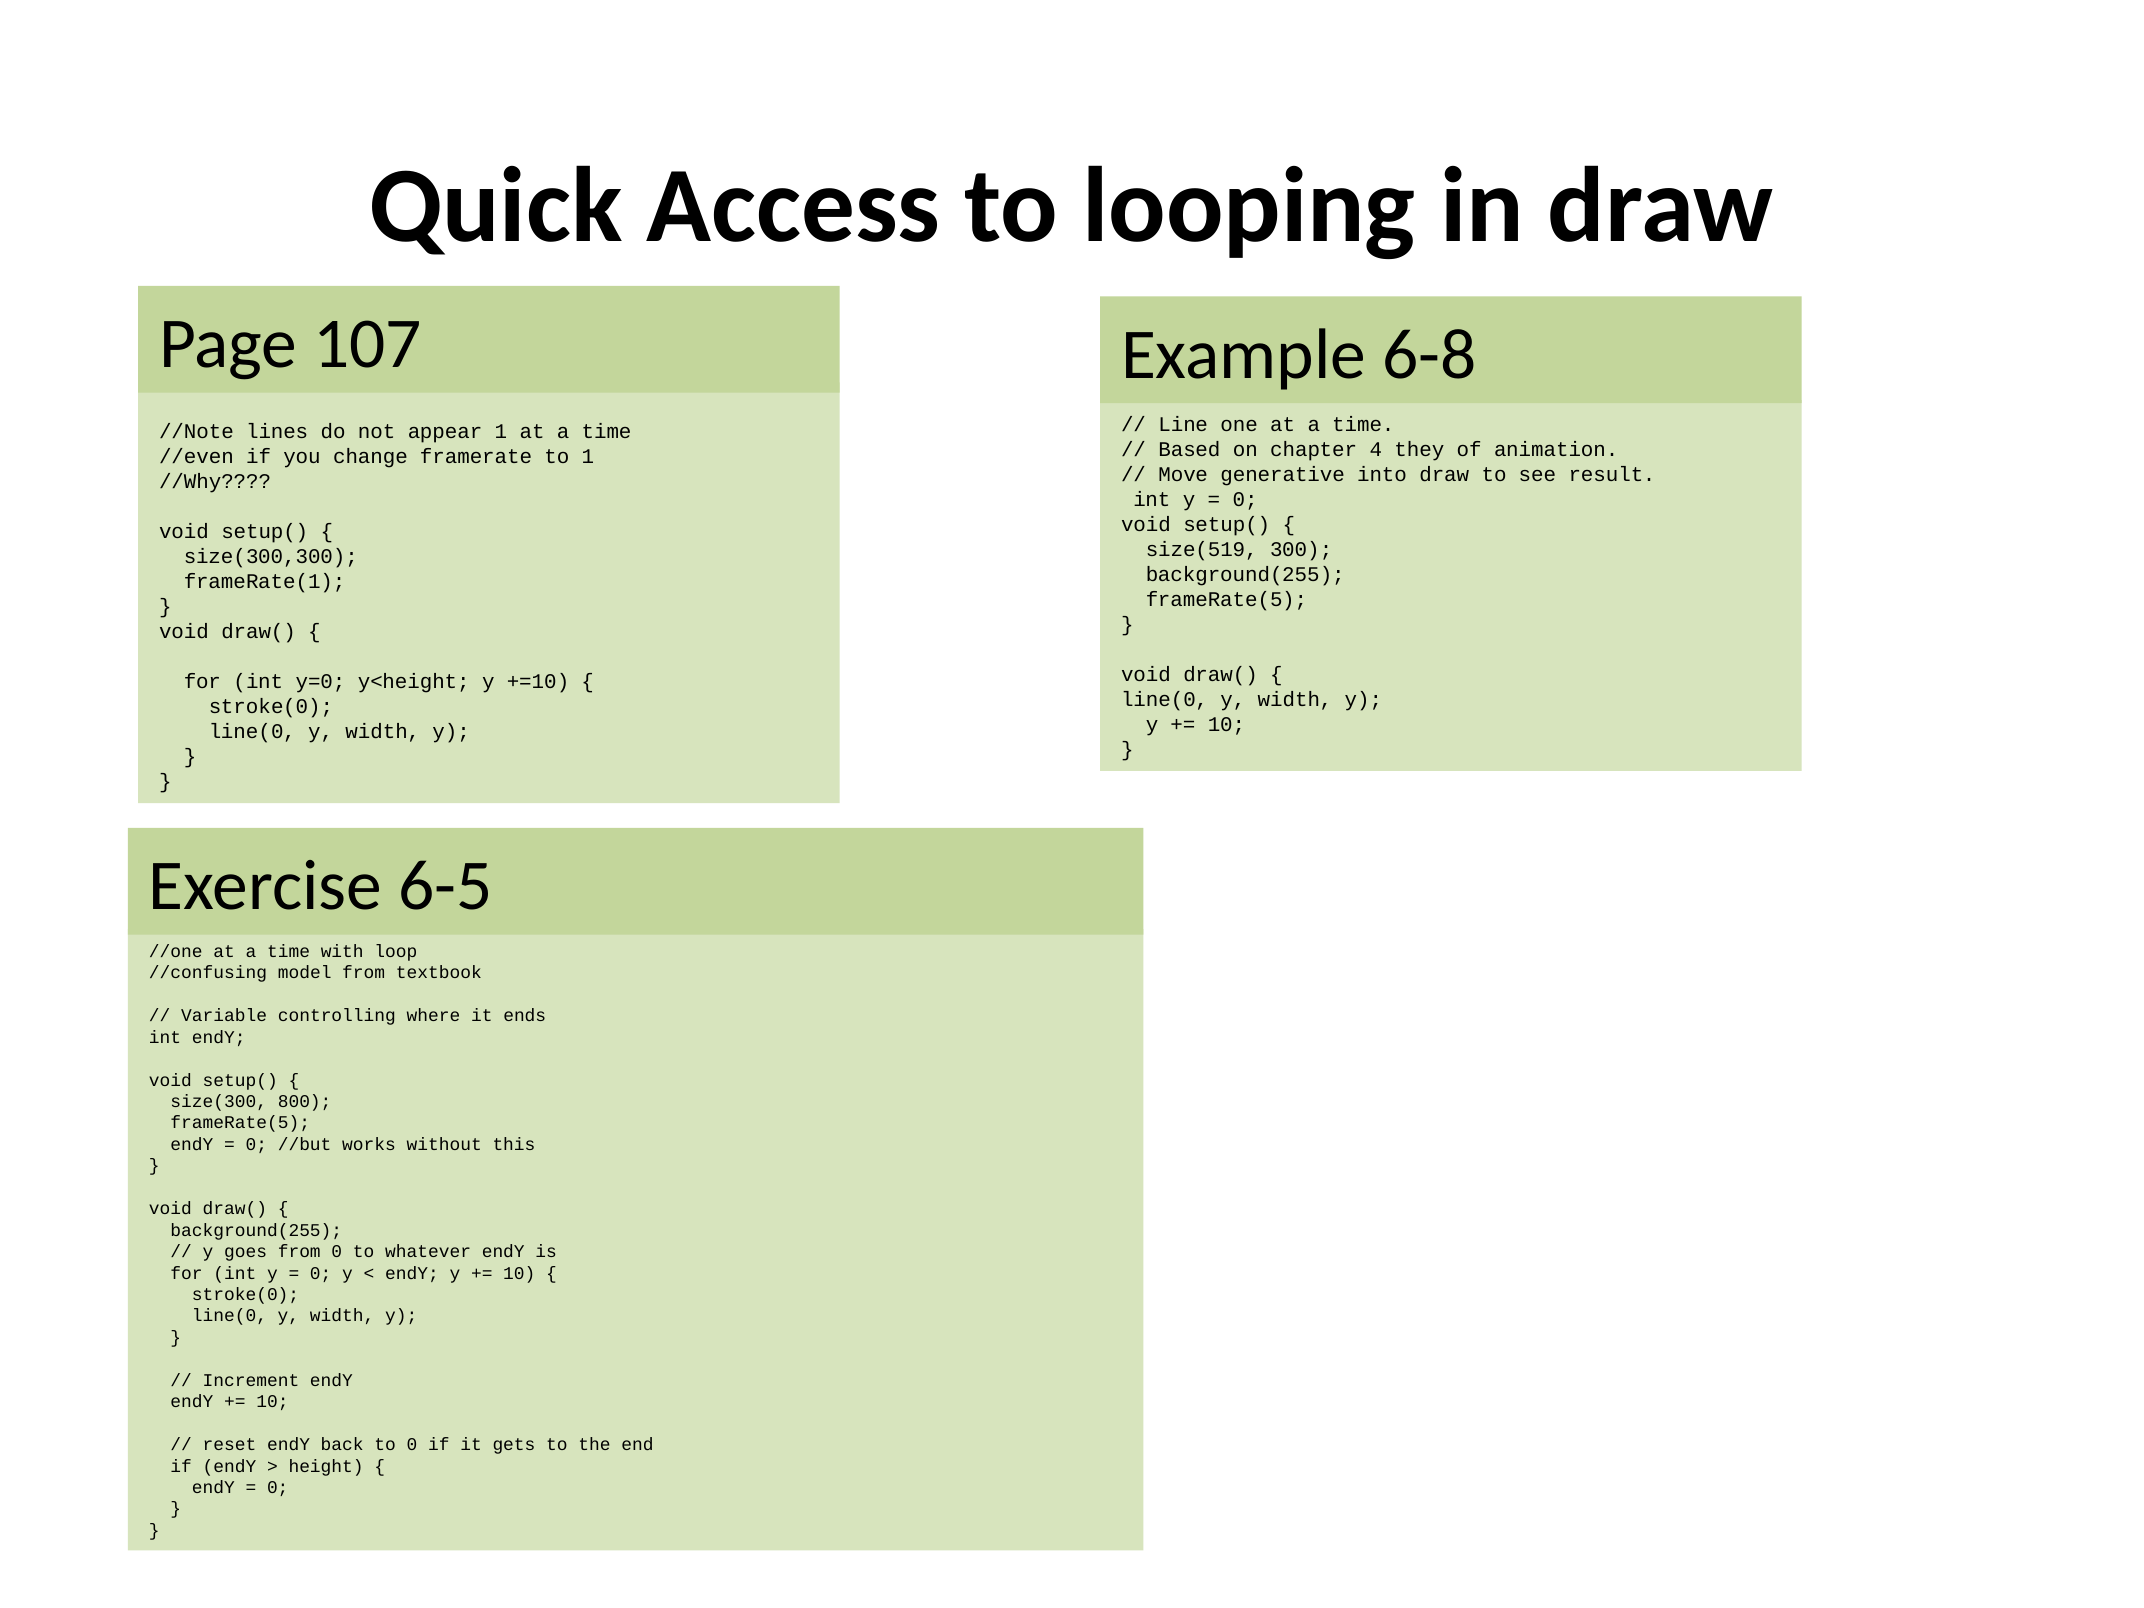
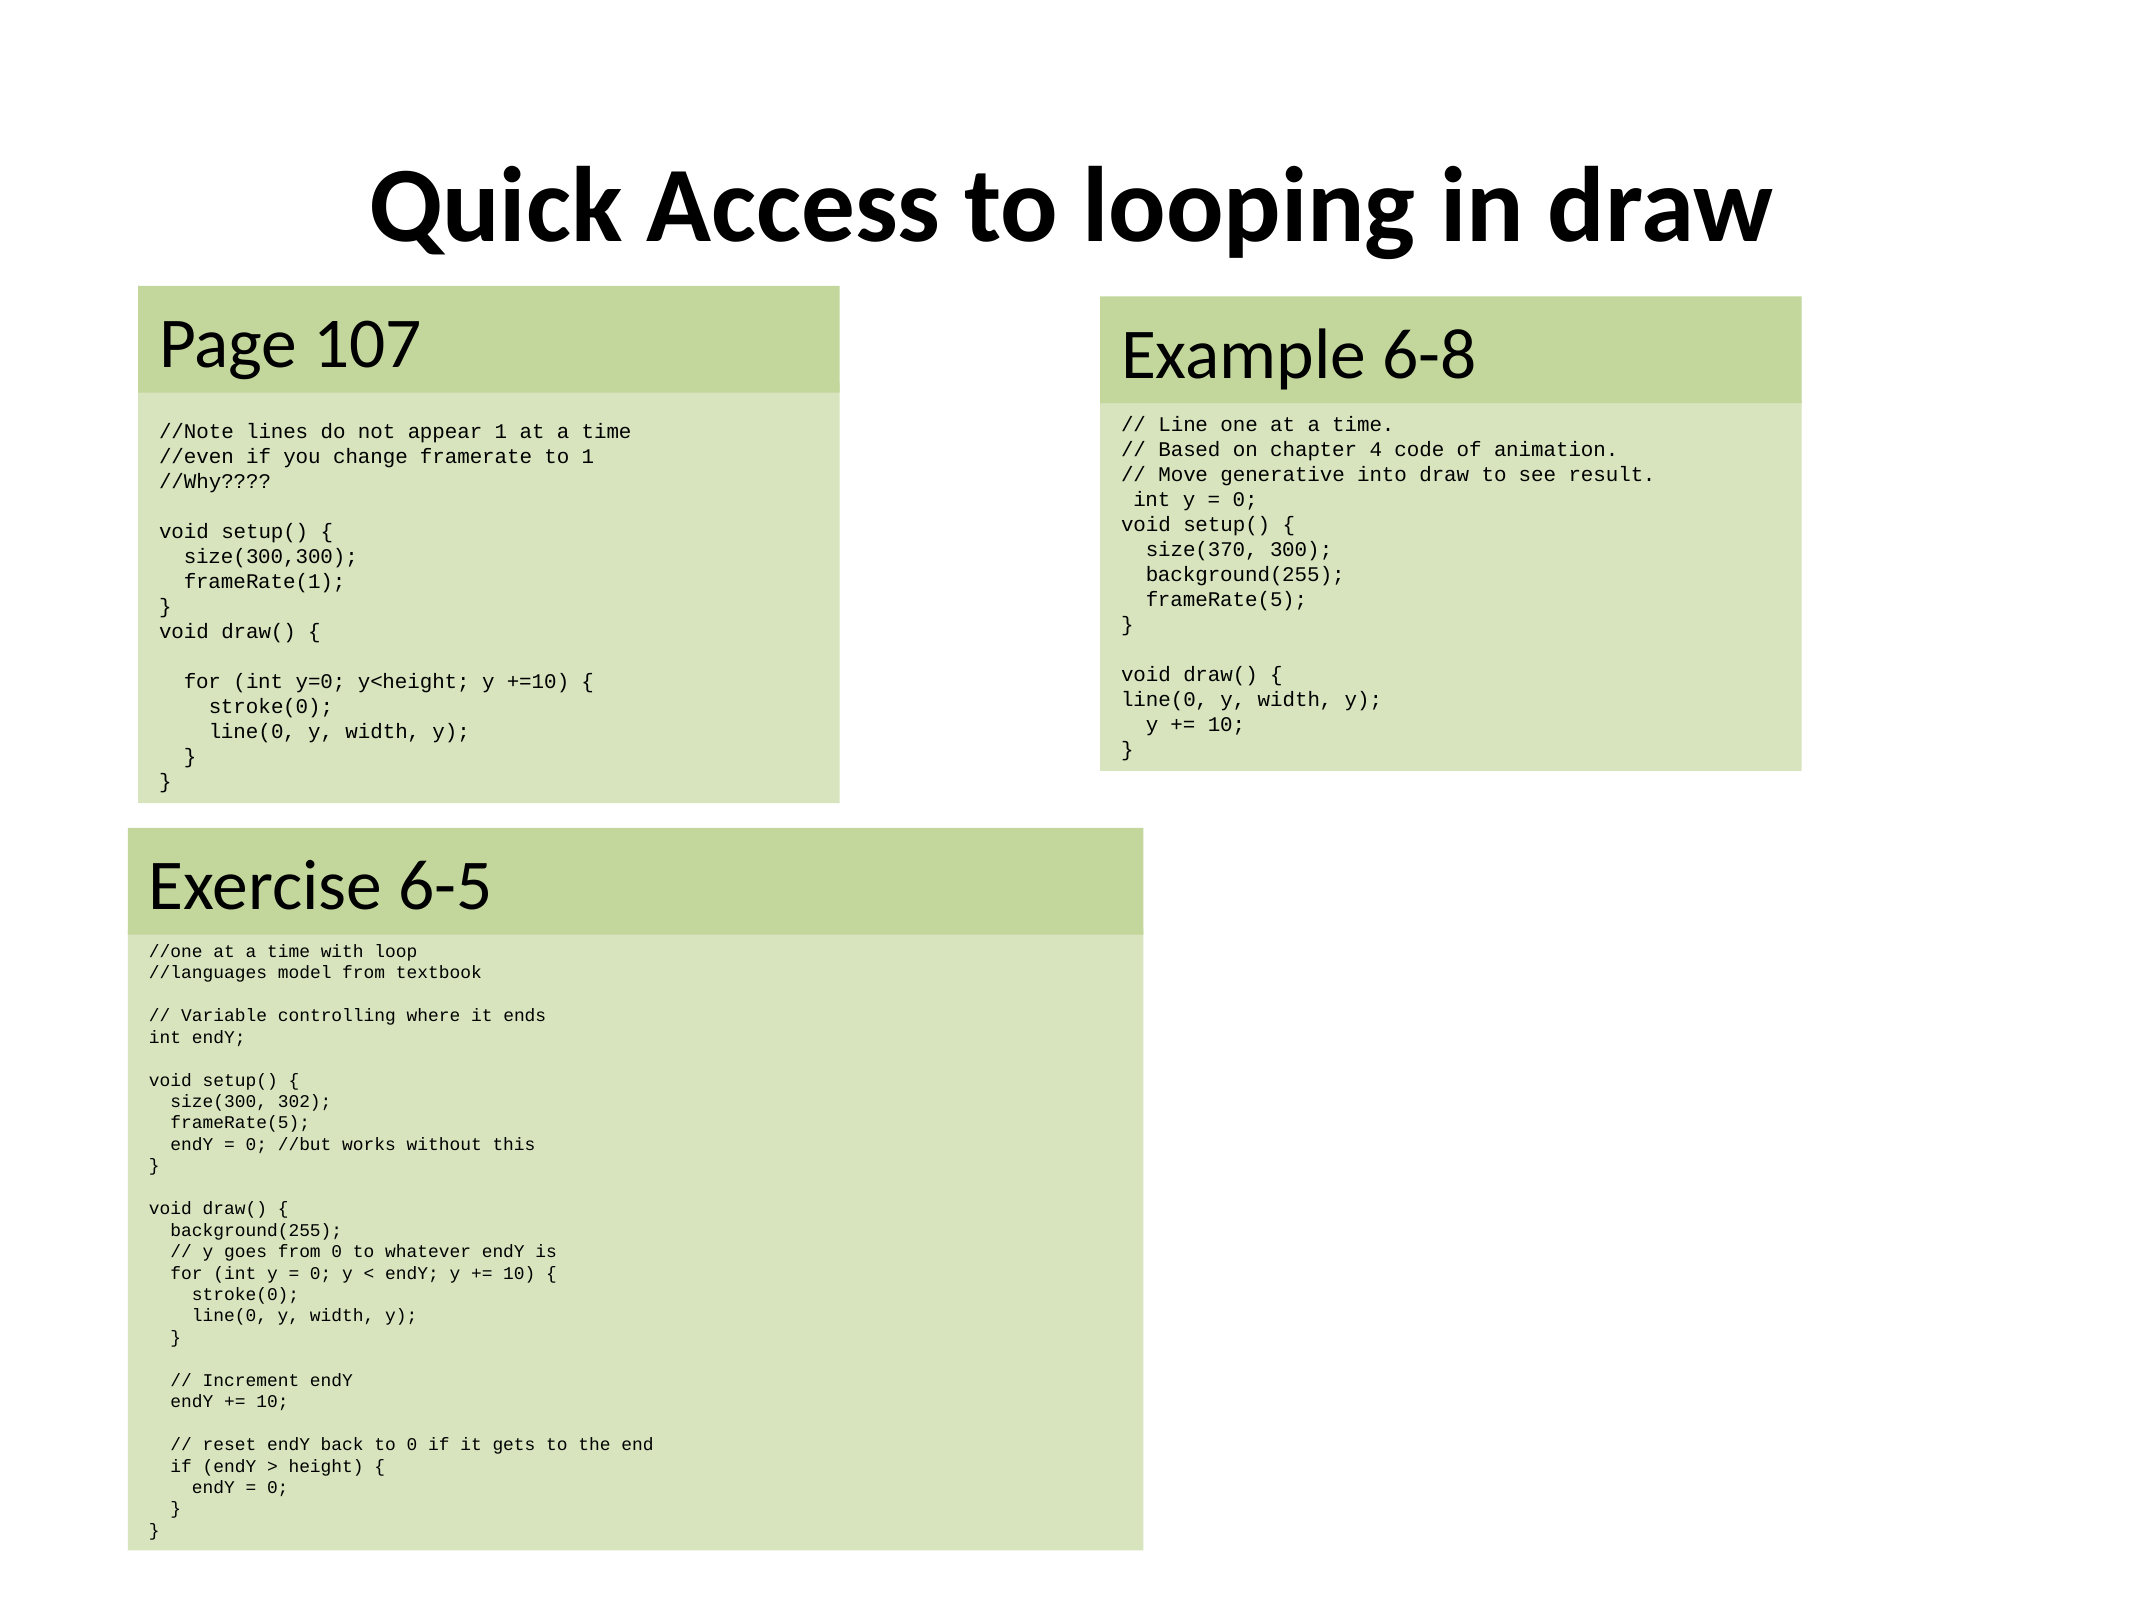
they: they -> code
size(519: size(519 -> size(370
//confusing: //confusing -> //languages
800: 800 -> 302
